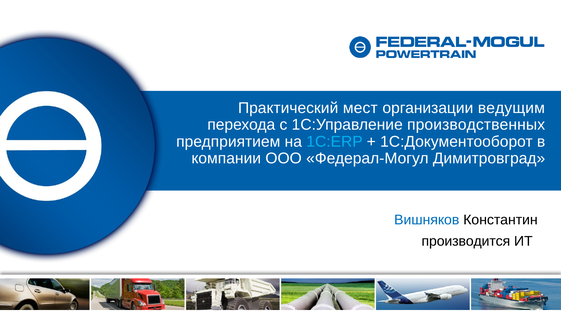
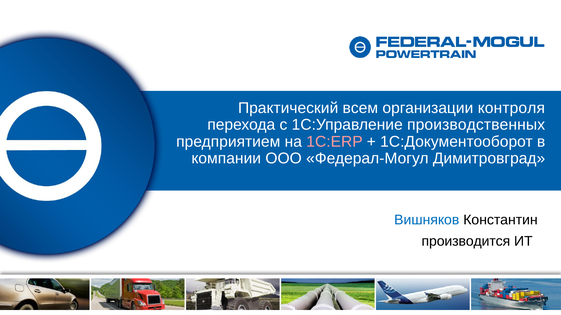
мест: мест -> всем
ведущим: ведущим -> контроля
1C:ERP colour: light blue -> pink
